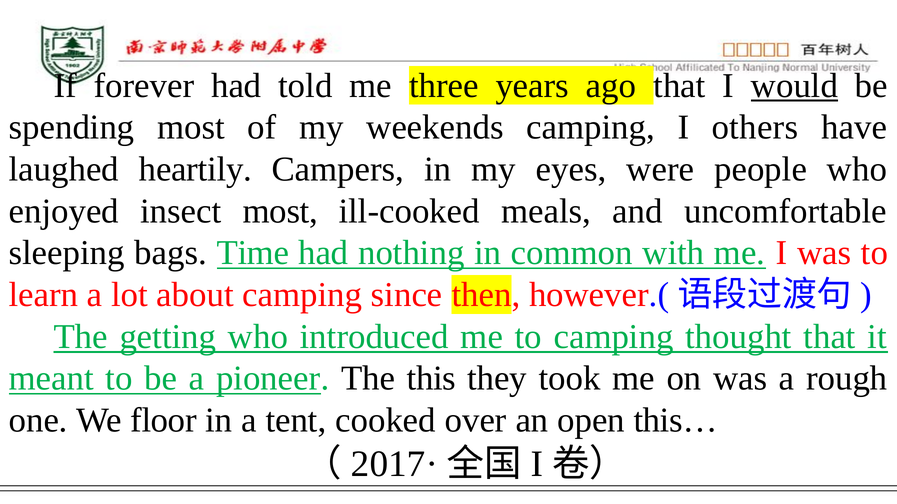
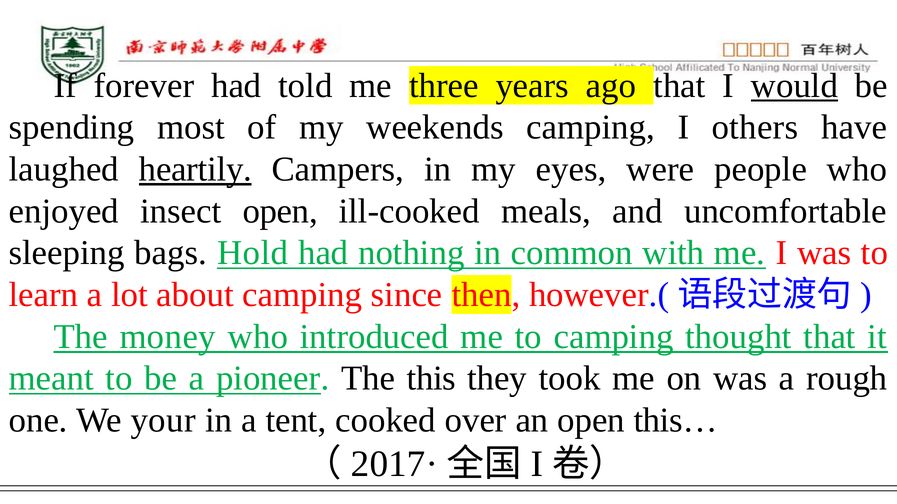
heartily underline: none -> present
insect most: most -> open
Time: Time -> Hold
getting: getting -> money
floor: floor -> your
